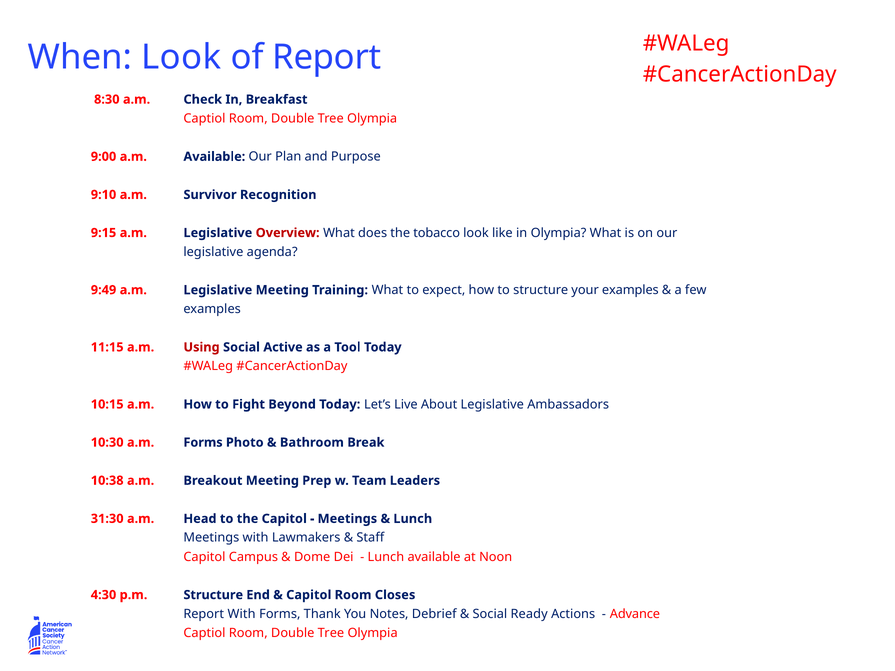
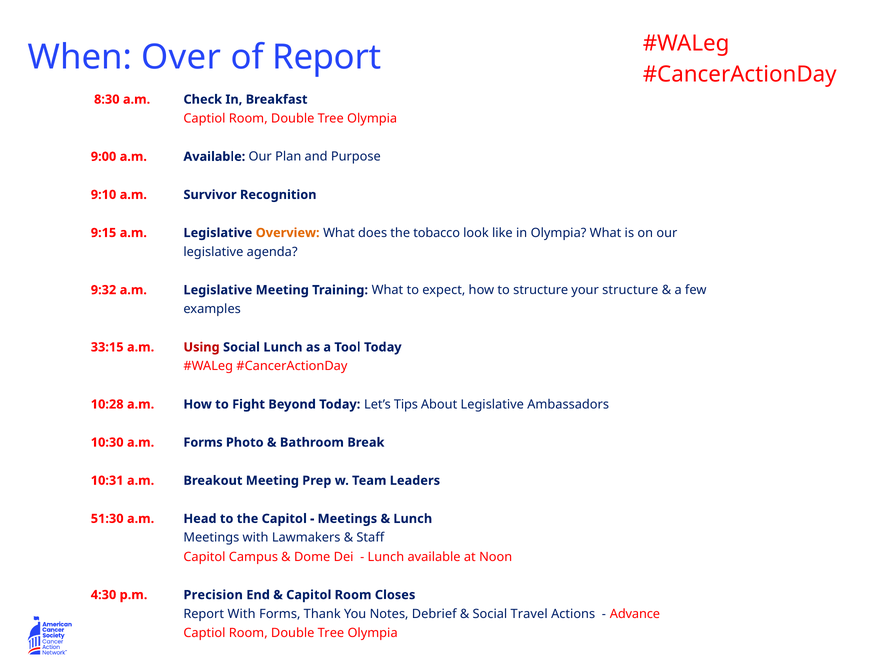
When Look: Look -> Over
Overview colour: red -> orange
9:49: 9:49 -> 9:32
your examples: examples -> structure
11:15: 11:15 -> 33:15
Social Active: Active -> Lunch
10:15: 10:15 -> 10:28
Live: Live -> Tips
10:38: 10:38 -> 10:31
31:30: 31:30 -> 51:30
Structure at (213, 595): Structure -> Precision
Ready: Ready -> Travel
